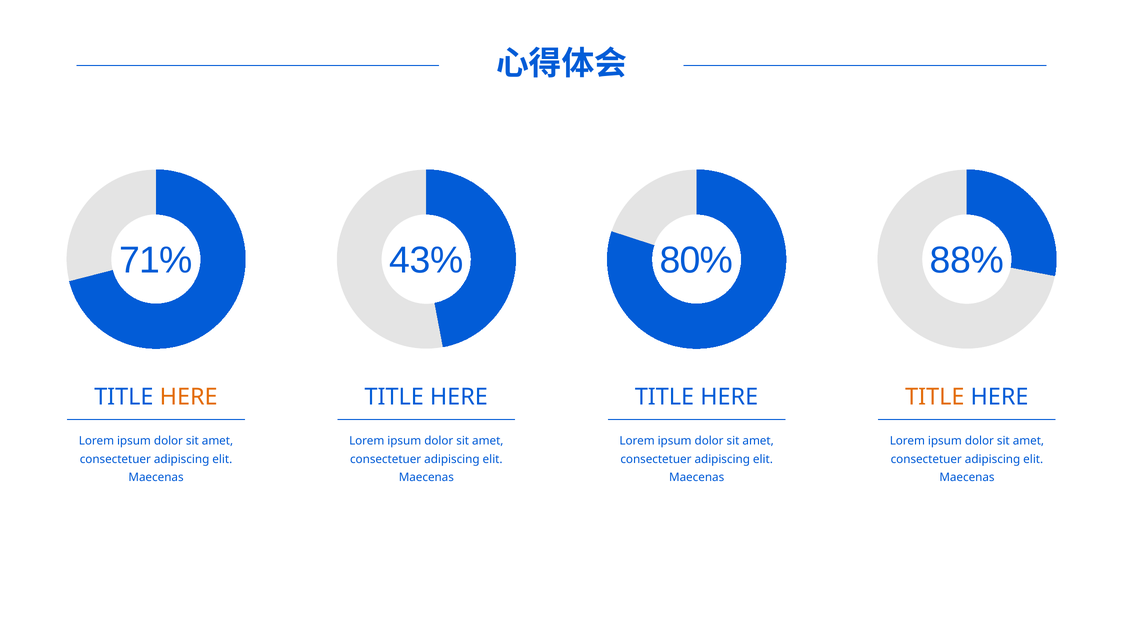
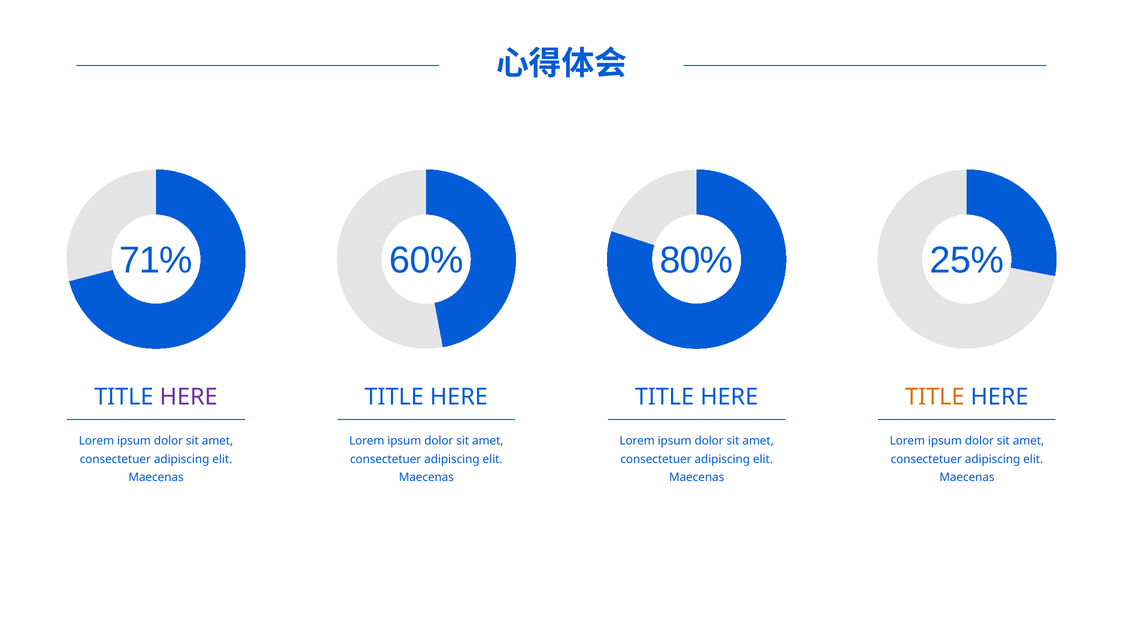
43%: 43% -> 60%
88%: 88% -> 25%
HERE at (189, 397) colour: orange -> purple
